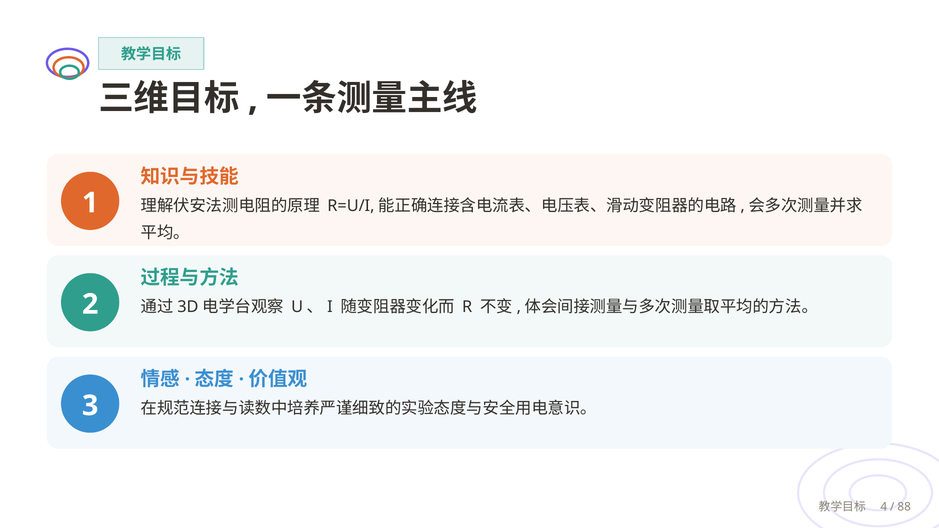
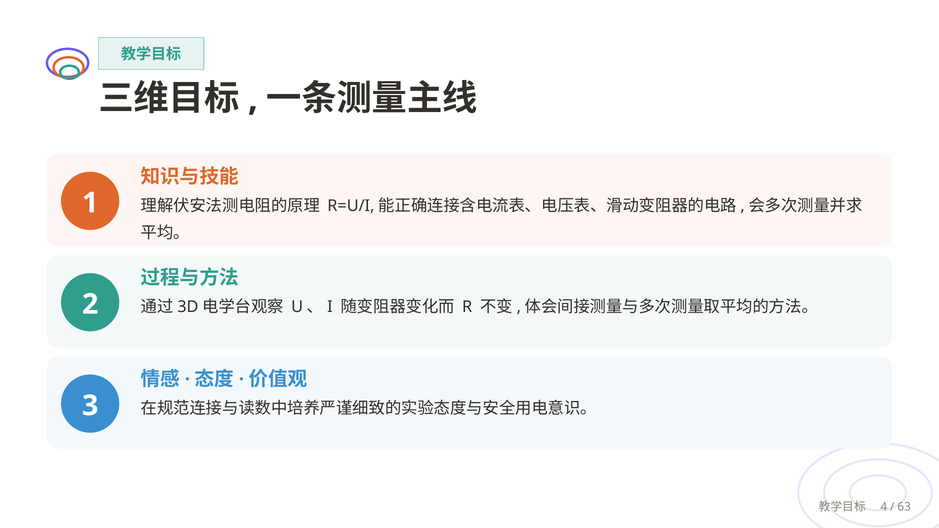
88: 88 -> 63
